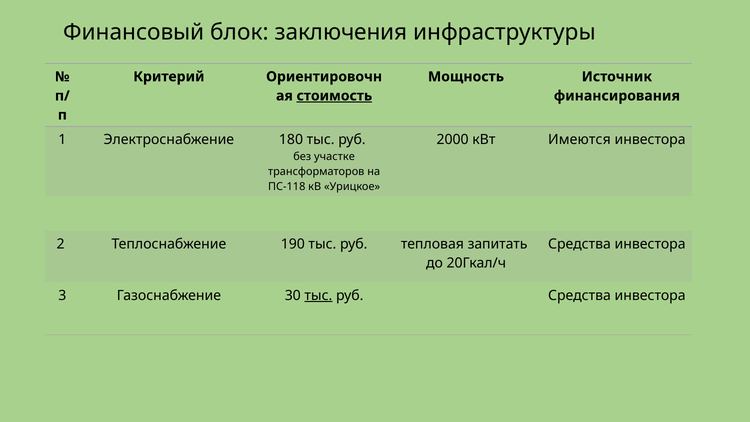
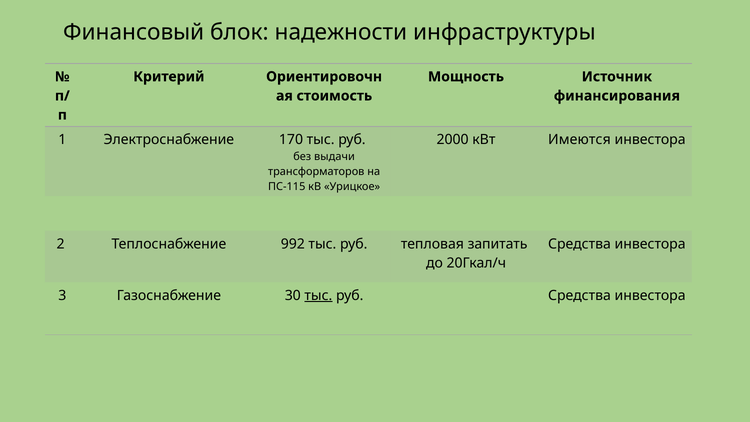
заключения: заключения -> надежности
стоимость underline: present -> none
180: 180 -> 170
участке: участке -> выдачи
ПС-118: ПС-118 -> ПС-115
190: 190 -> 992
